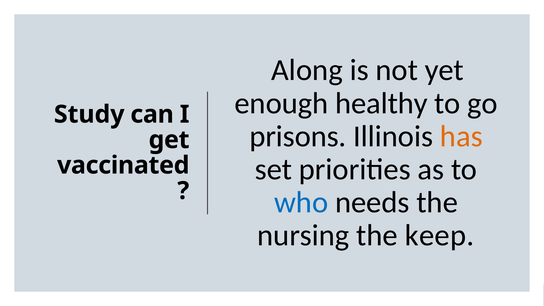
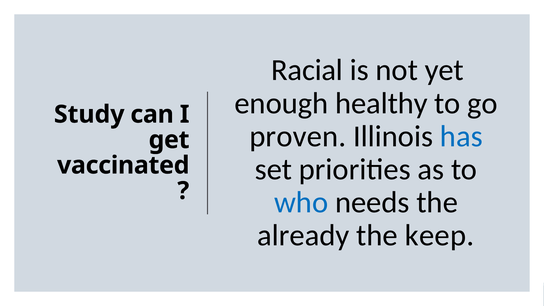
Along: Along -> Racial
prisons: prisons -> proven
has colour: orange -> blue
nursing: nursing -> already
